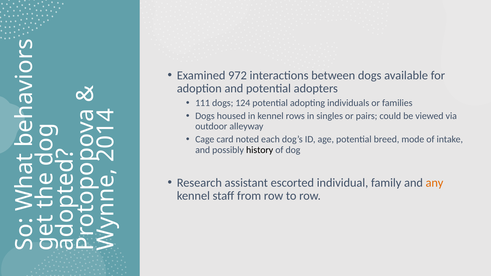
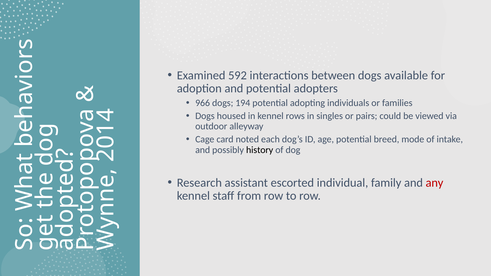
972: 972 -> 592
111: 111 -> 966
124: 124 -> 194
any colour: orange -> red
